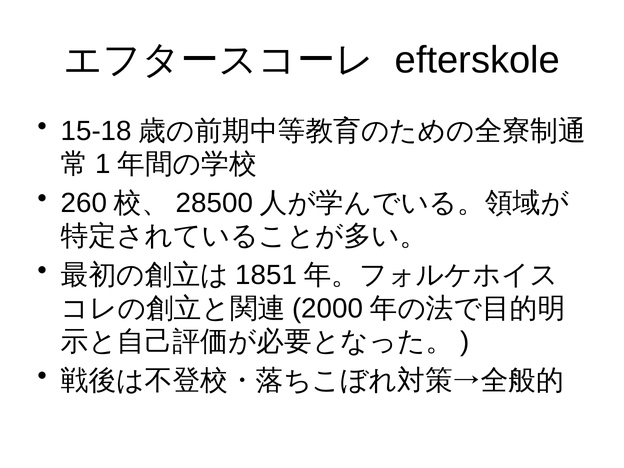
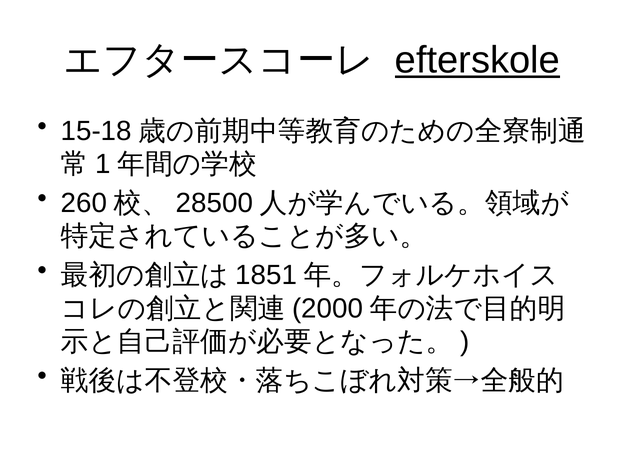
efterskole underline: none -> present
